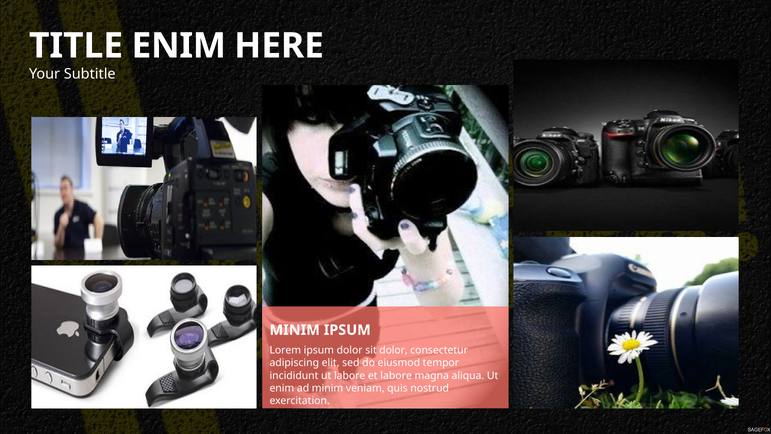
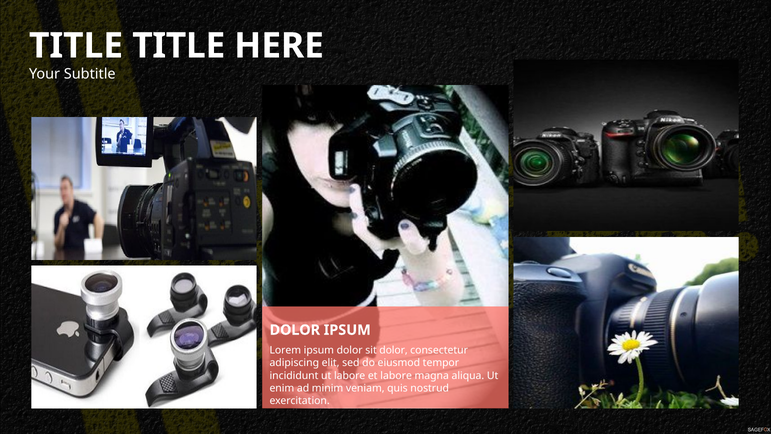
ENIM at (179, 46): ENIM -> TITLE
MINIM at (295, 330): MINIM -> DOLOR
